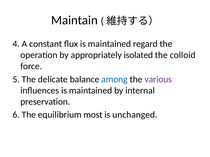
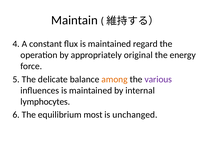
isolated: isolated -> original
colloid: colloid -> energy
among colour: blue -> orange
preservation: preservation -> lymphocytes
